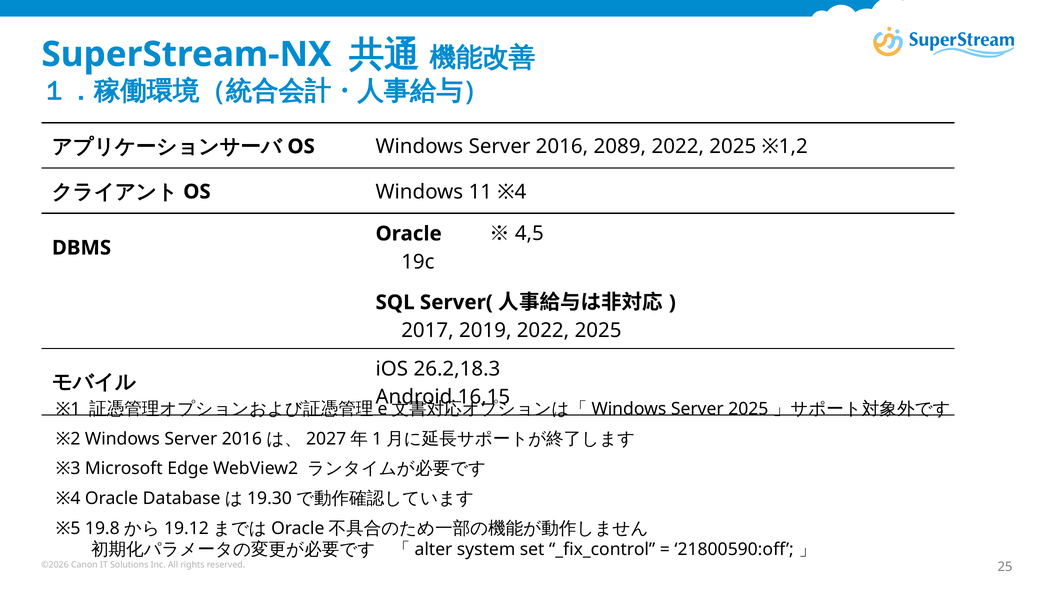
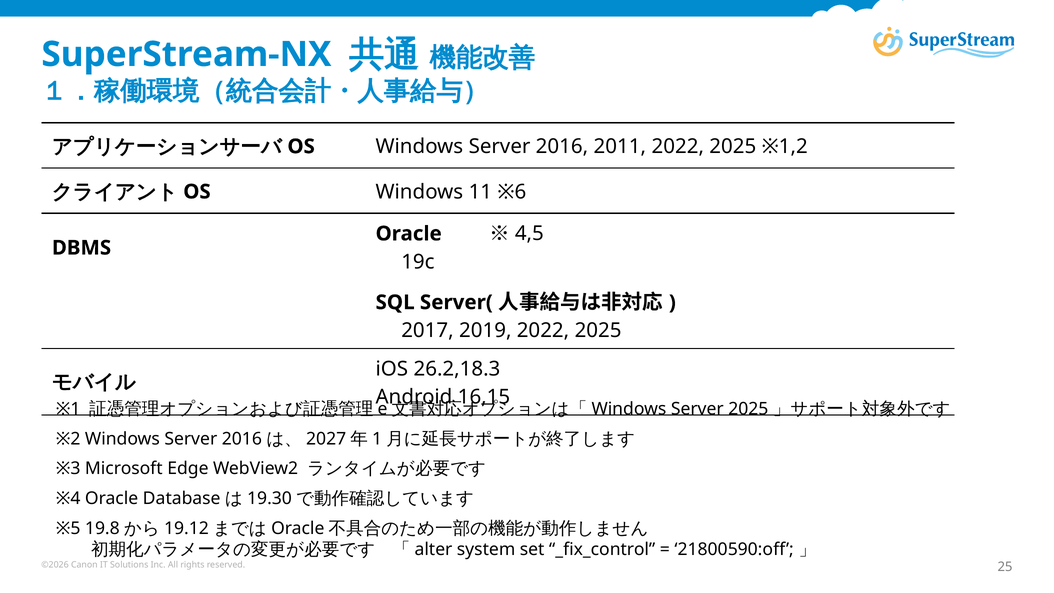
2089: 2089 -> 2011
11 ※4: ※4 -> ※6
